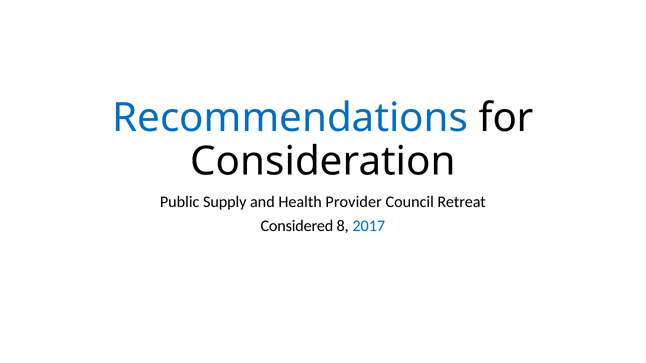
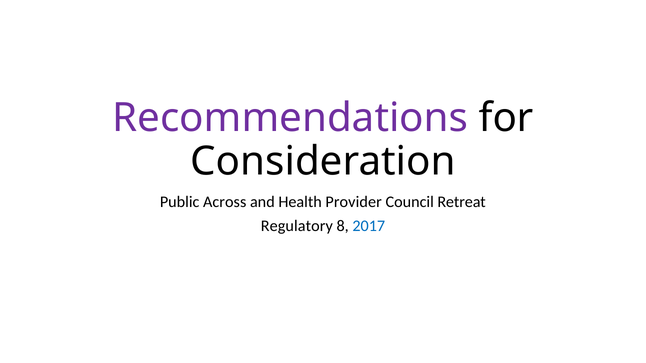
Recommendations colour: blue -> purple
Supply: Supply -> Across
Considered: Considered -> Regulatory
